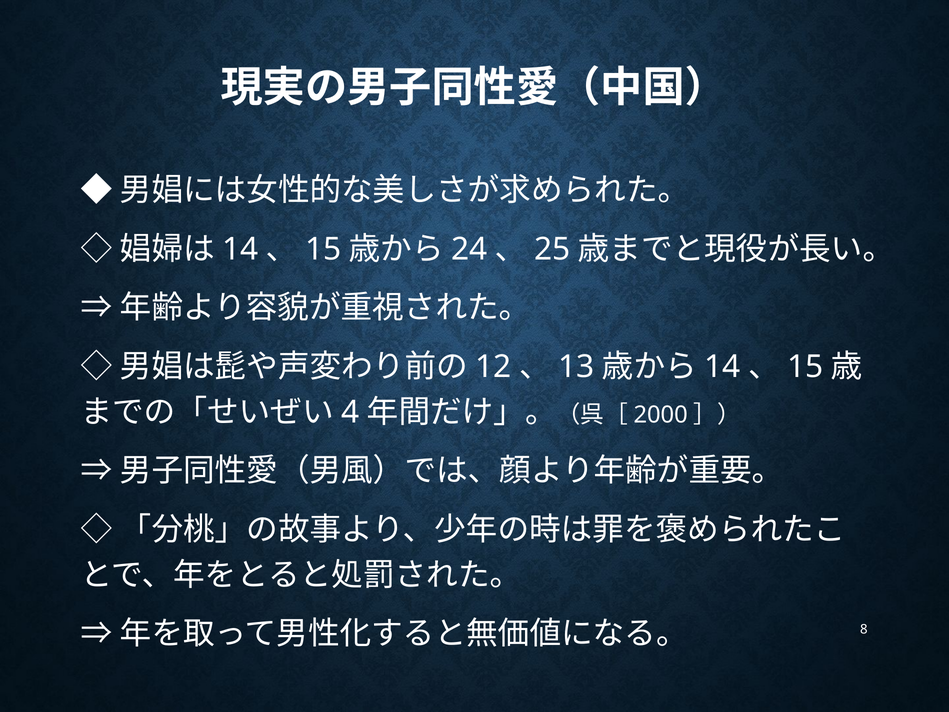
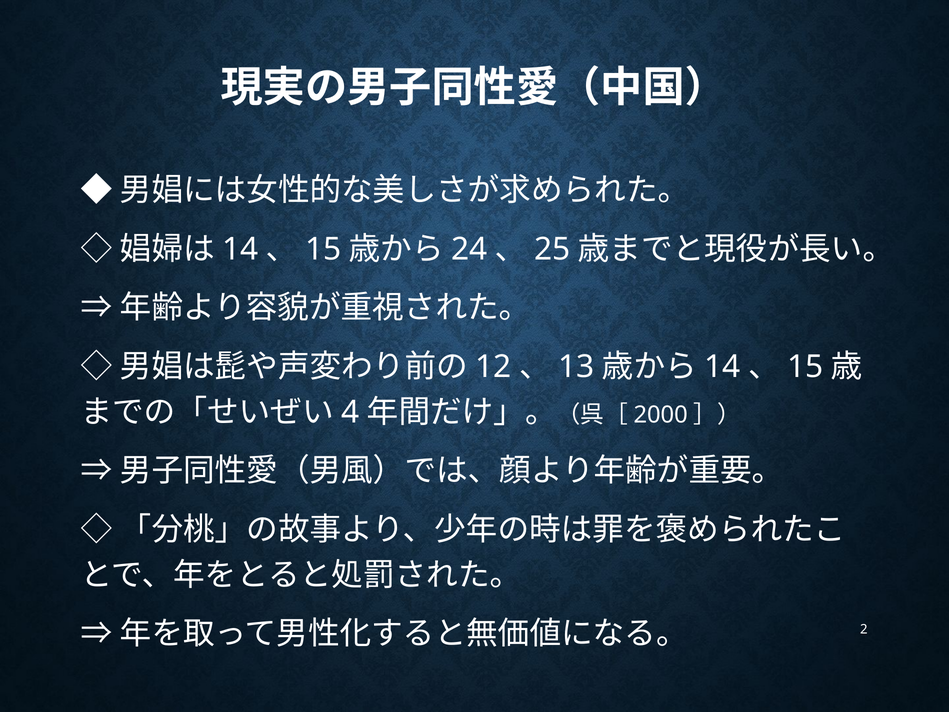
8: 8 -> 2
